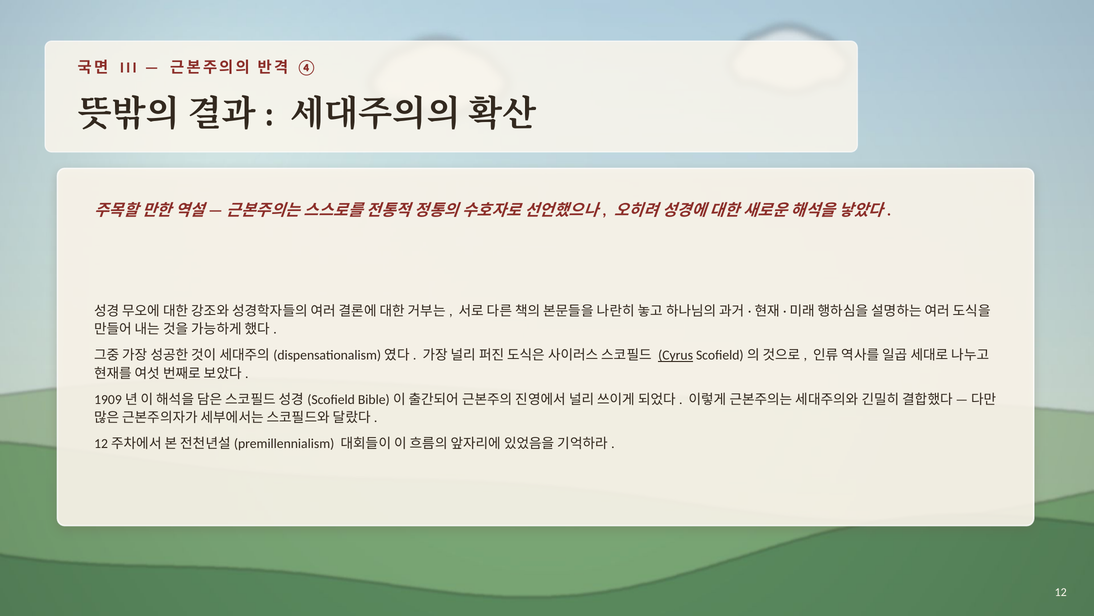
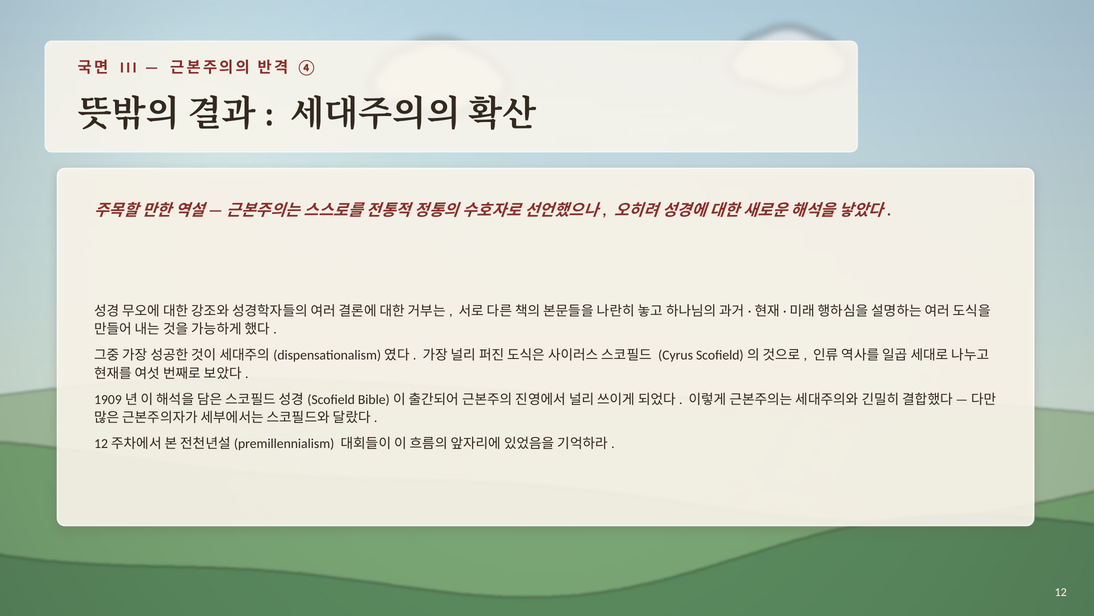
Cyrus underline: present -> none
